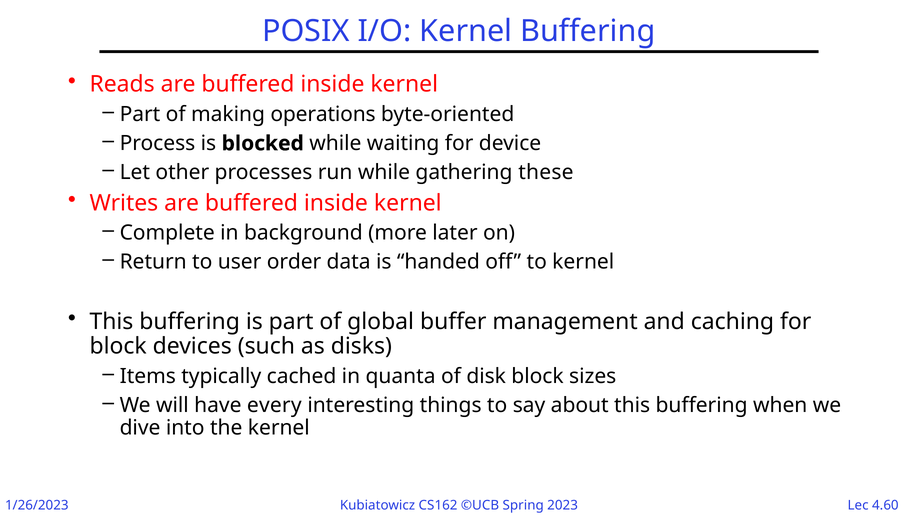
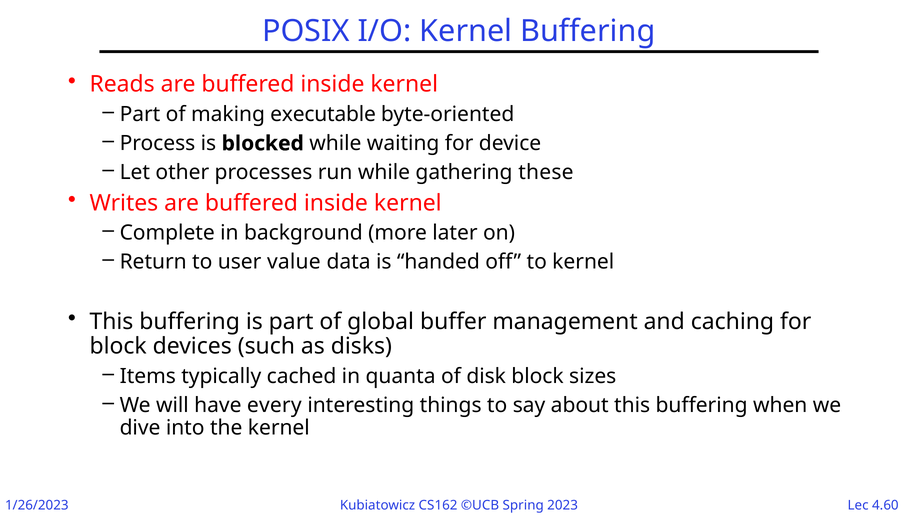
operations: operations -> executable
order: order -> value
